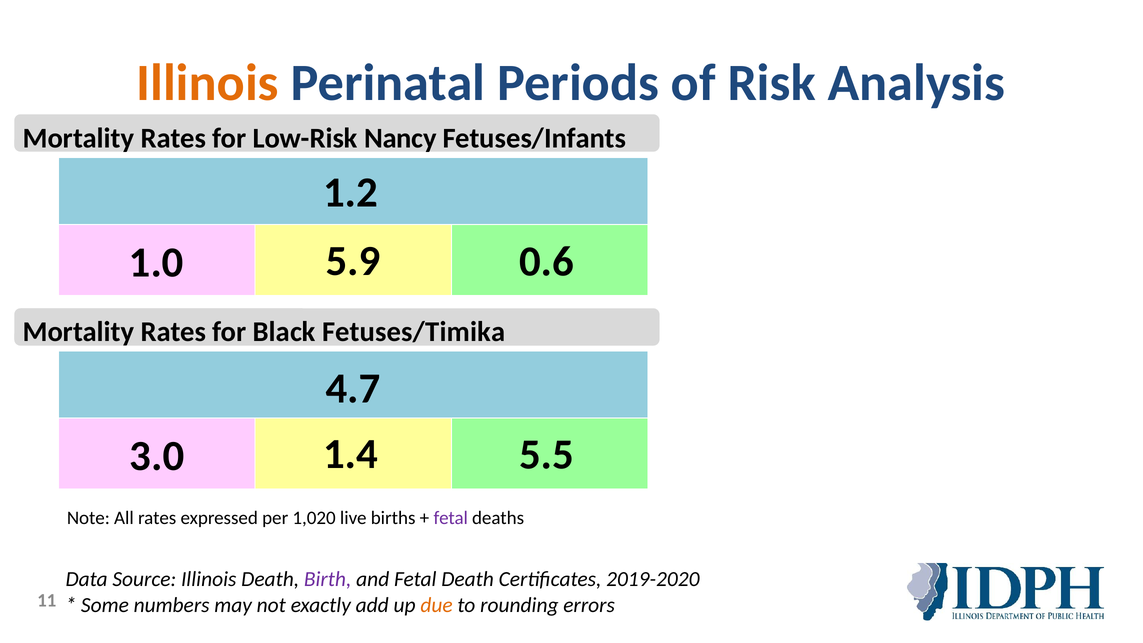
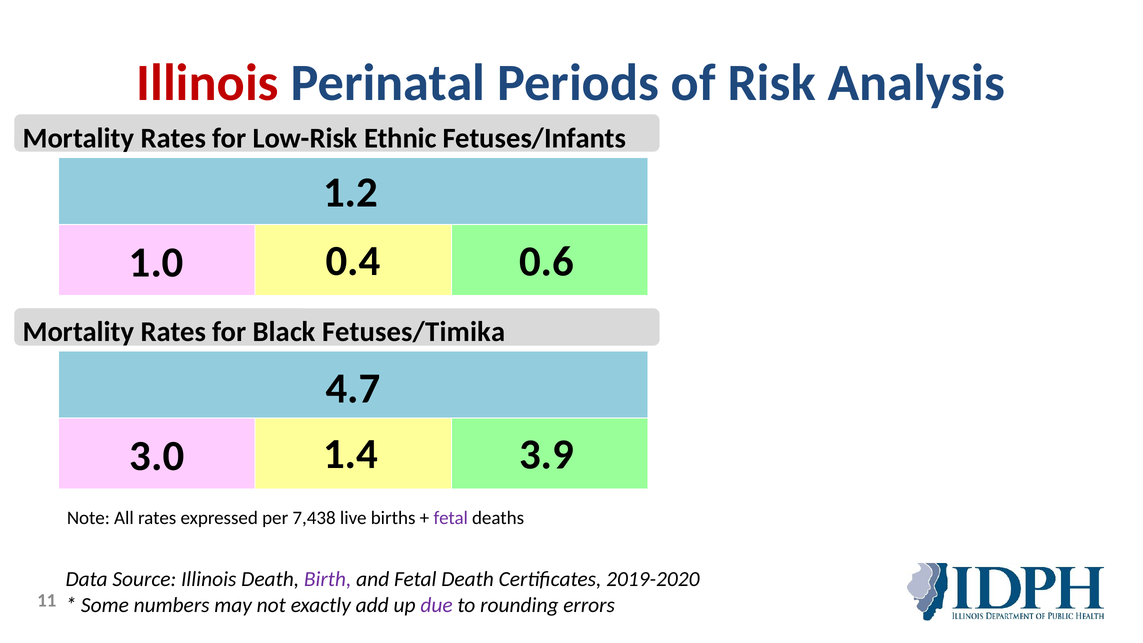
Illinois at (208, 83) colour: orange -> red
Nancy: Nancy -> Ethnic
5.9: 5.9 -> 0.4
5.5: 5.5 -> 3.9
1,020: 1,020 -> 7,438
due colour: orange -> purple
